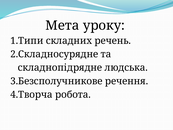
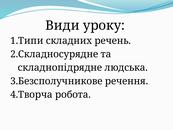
Мета: Мета -> Види
